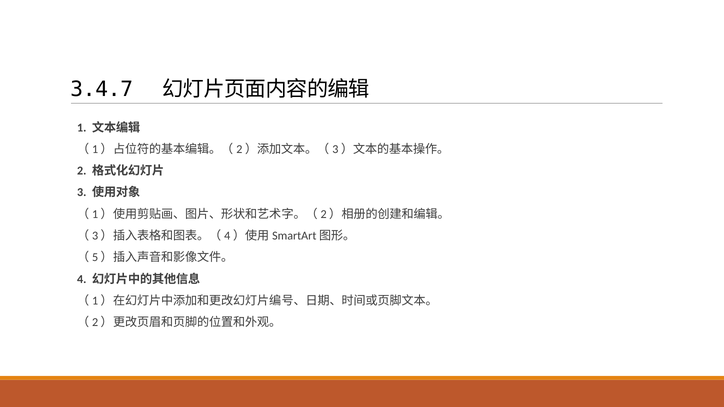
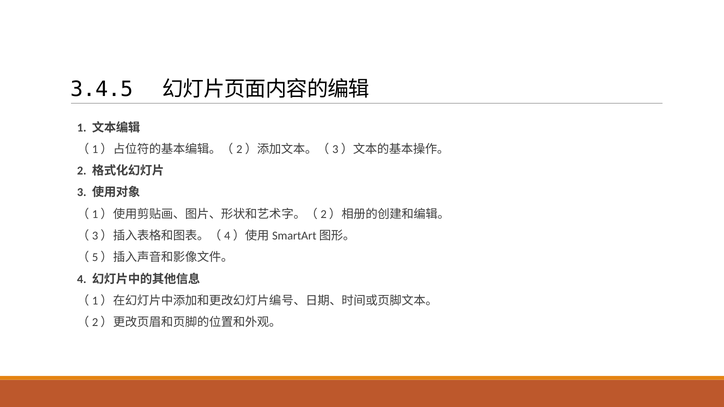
3.4.7: 3.4.7 -> 3.4.5
